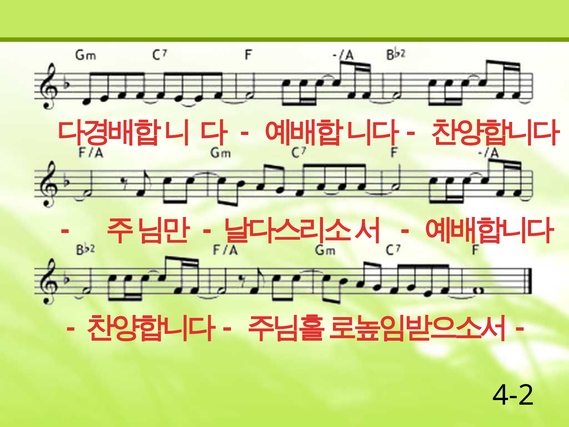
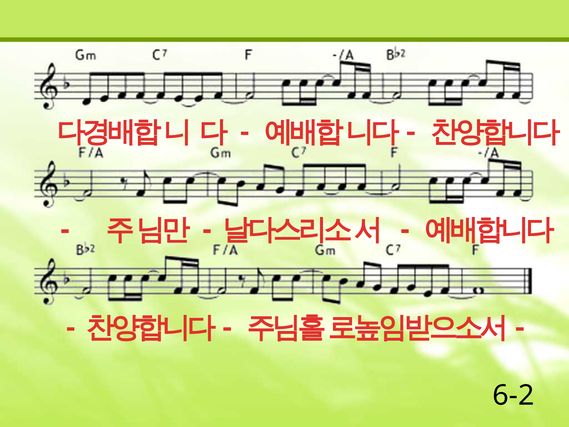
4-2: 4-2 -> 6-2
